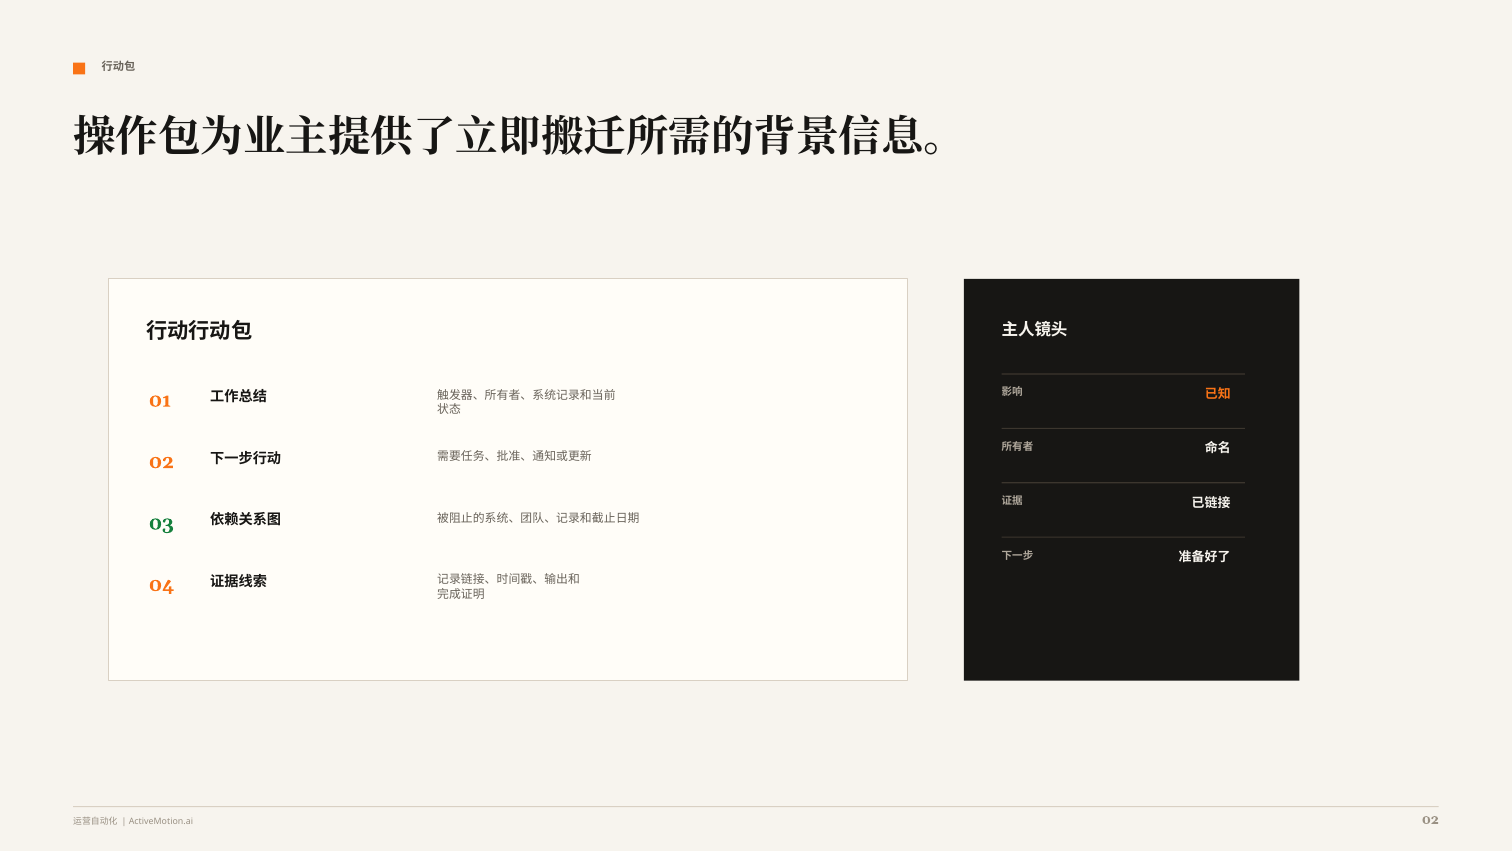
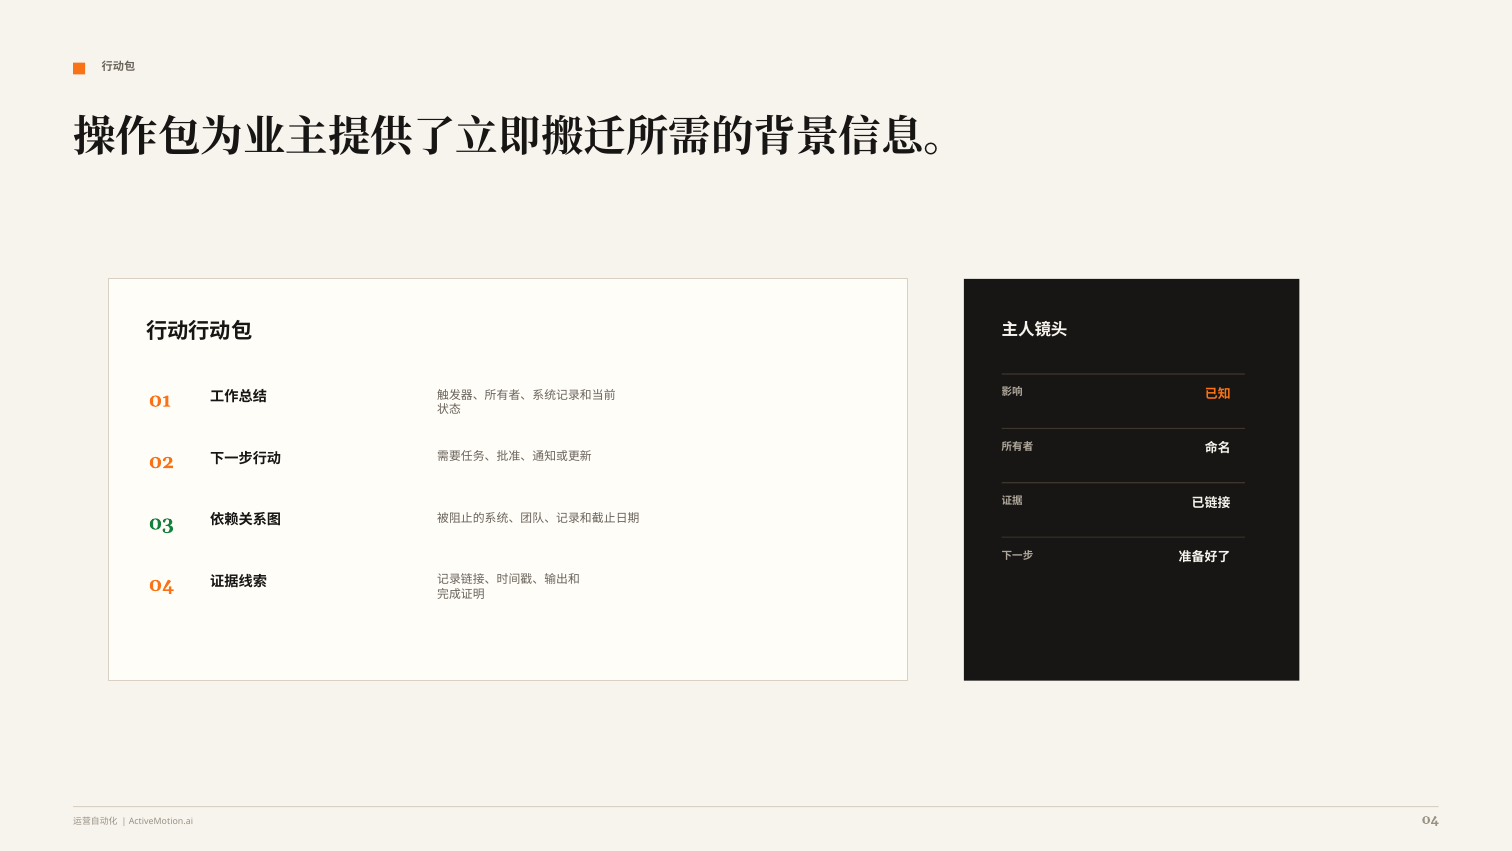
ActiveMotion.ai 02: 02 -> 04
